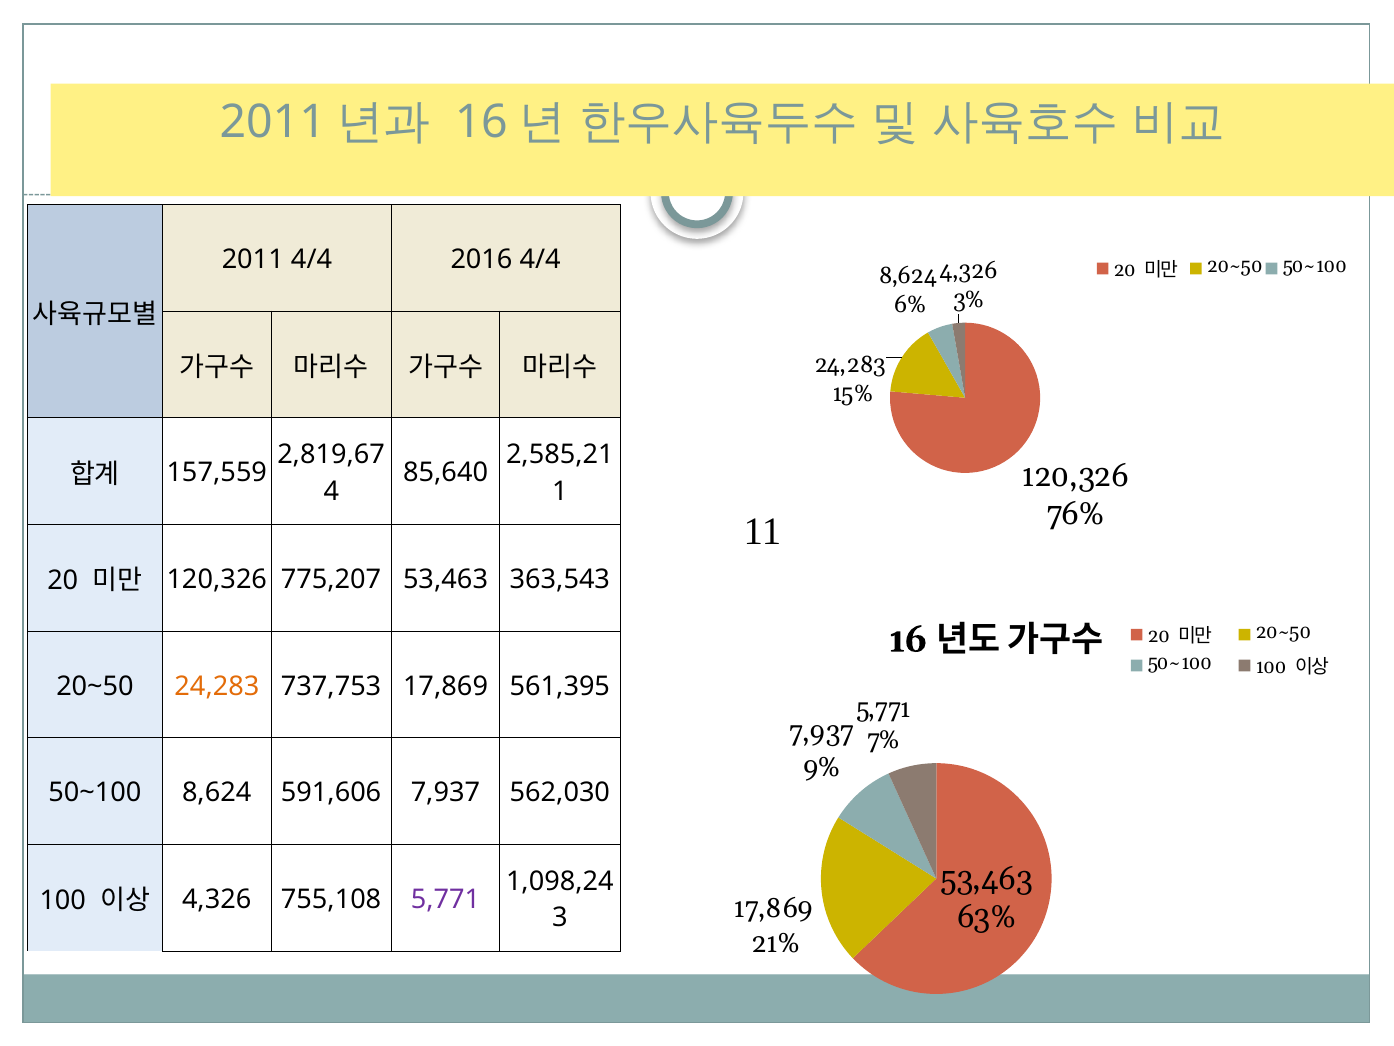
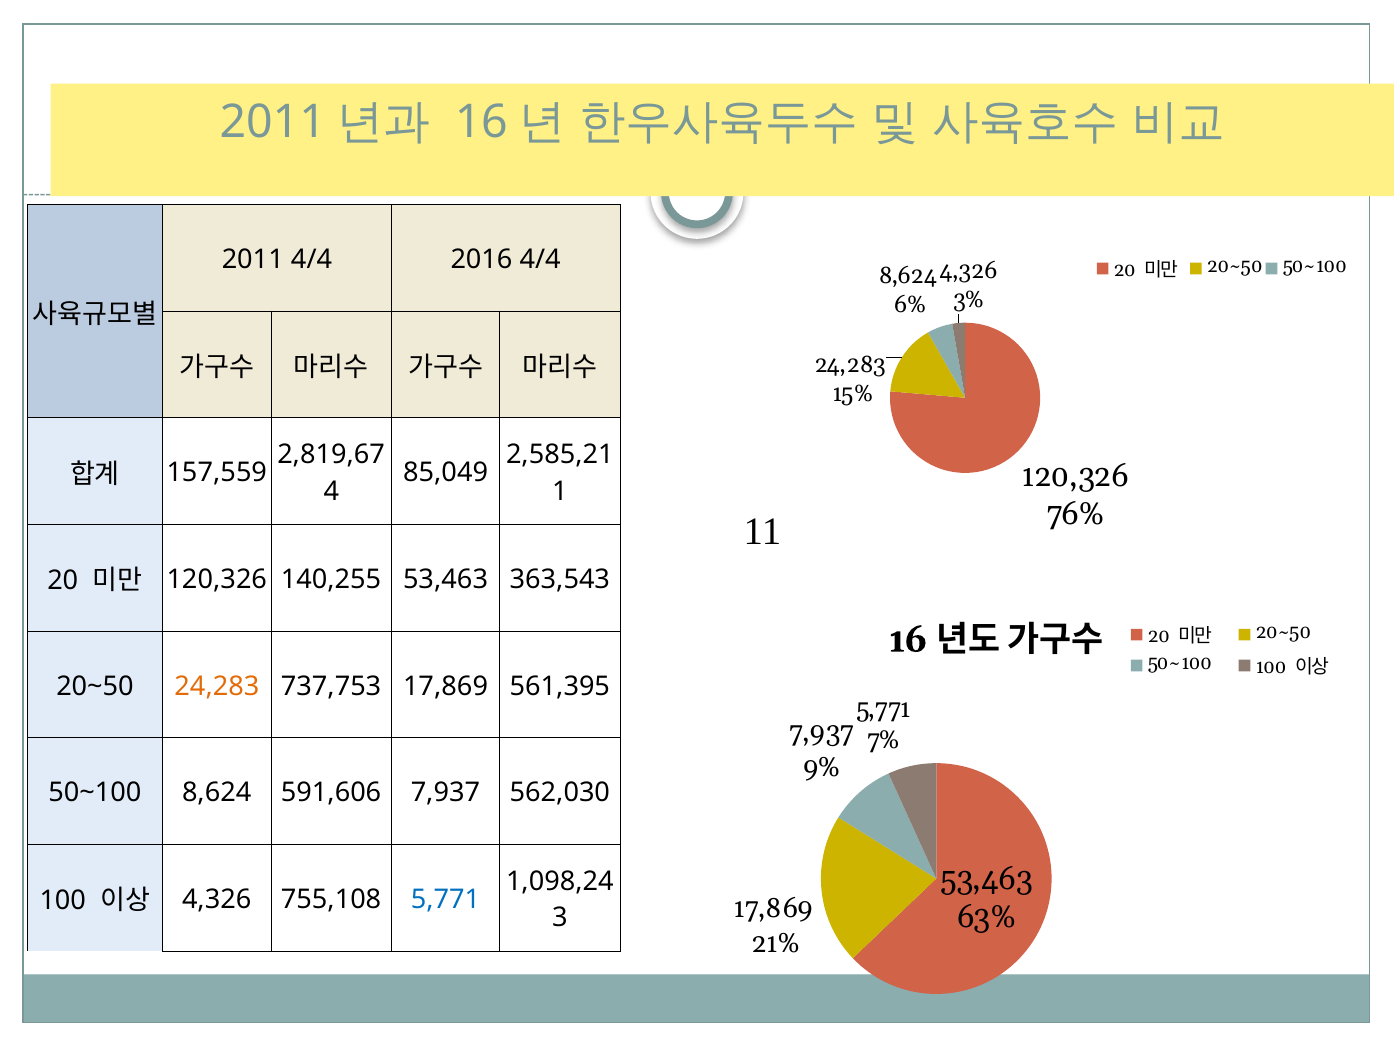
85,640: 85,640 -> 85,049
775,207: 775,207 -> 140,255
5,771 at (445, 899) colour: purple -> blue
